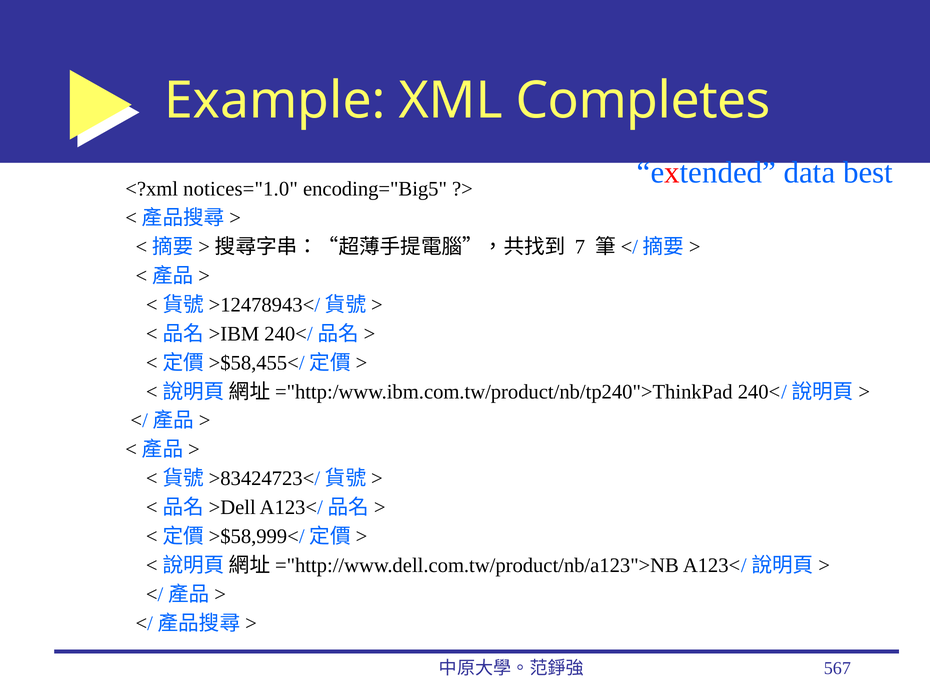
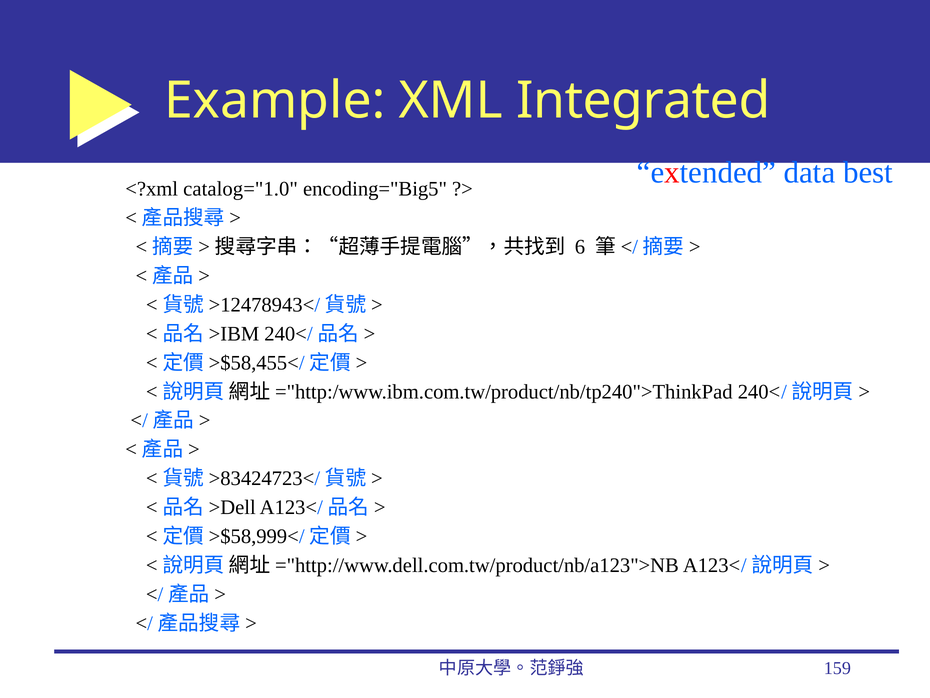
Completes: Completes -> Integrated
notices="1.0: notices="1.0 -> catalog="1.0
7: 7 -> 6
567: 567 -> 159
